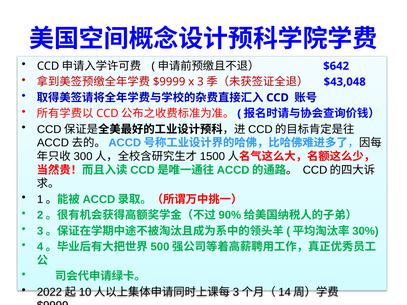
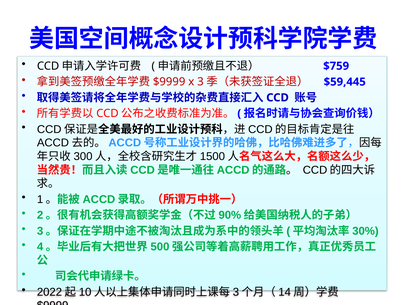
$642: $642 -> $759
$43,048: $43,048 -> $59,445
